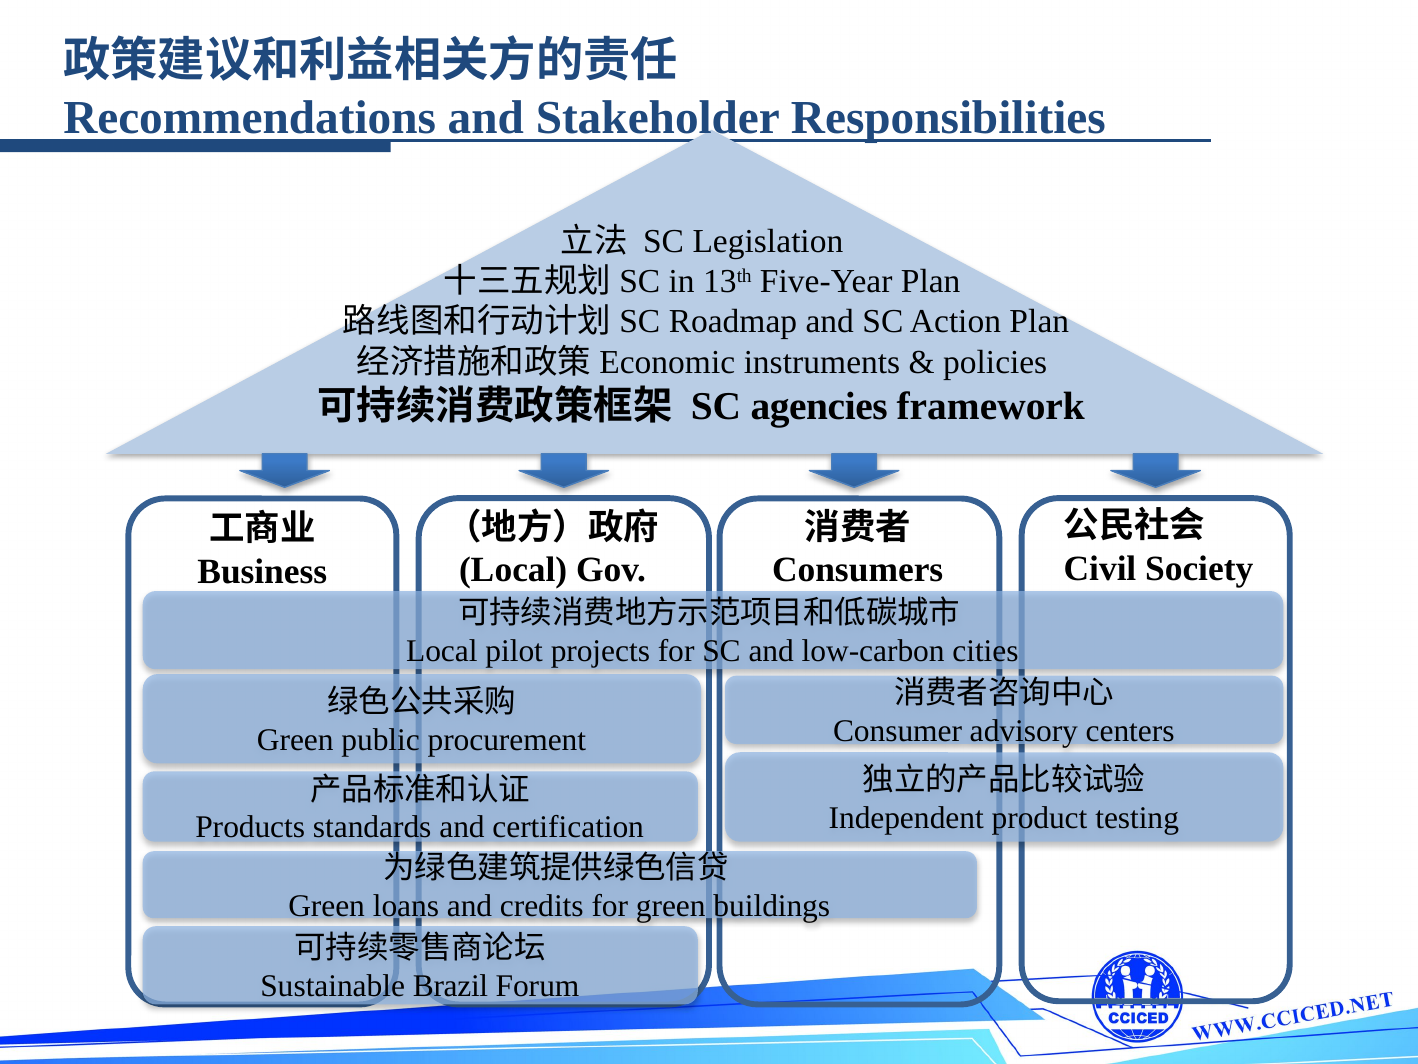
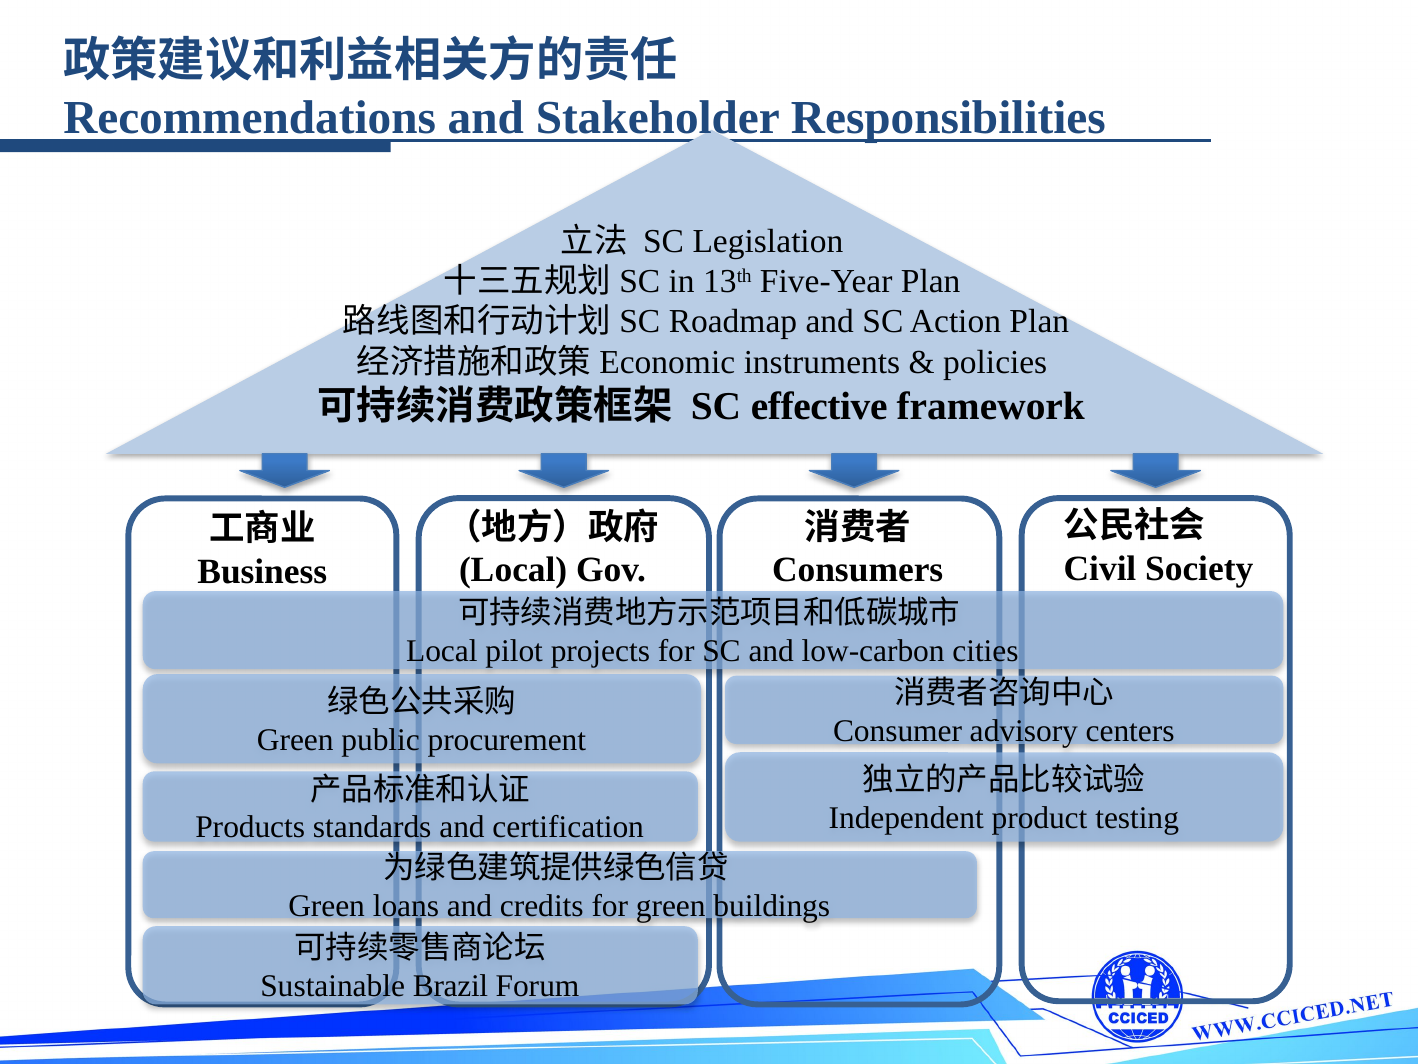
agencies: agencies -> effective
